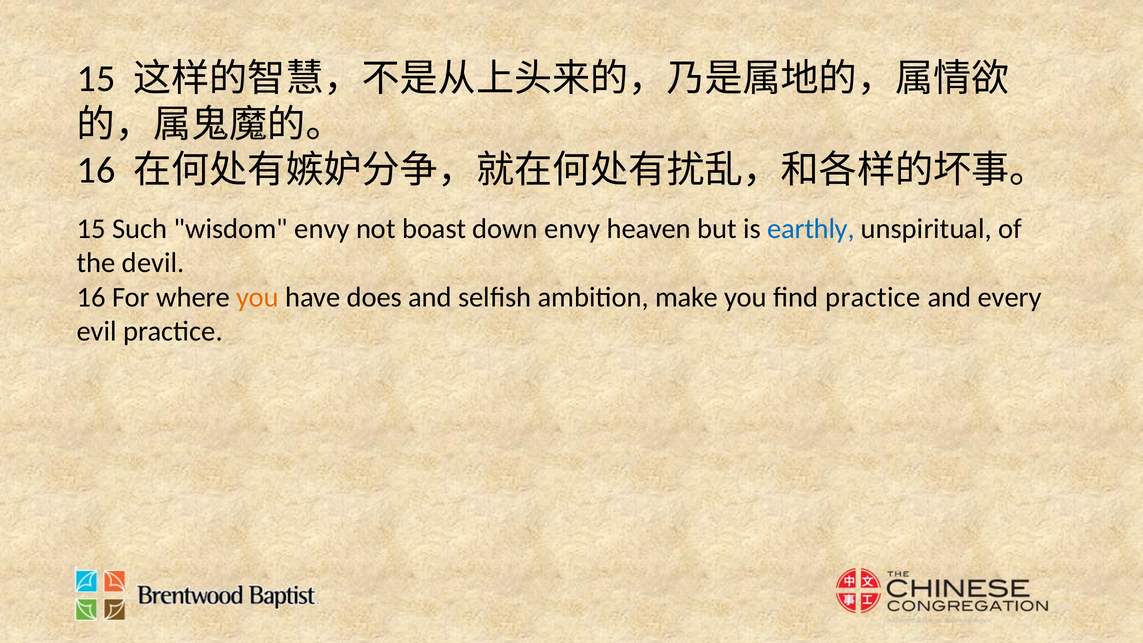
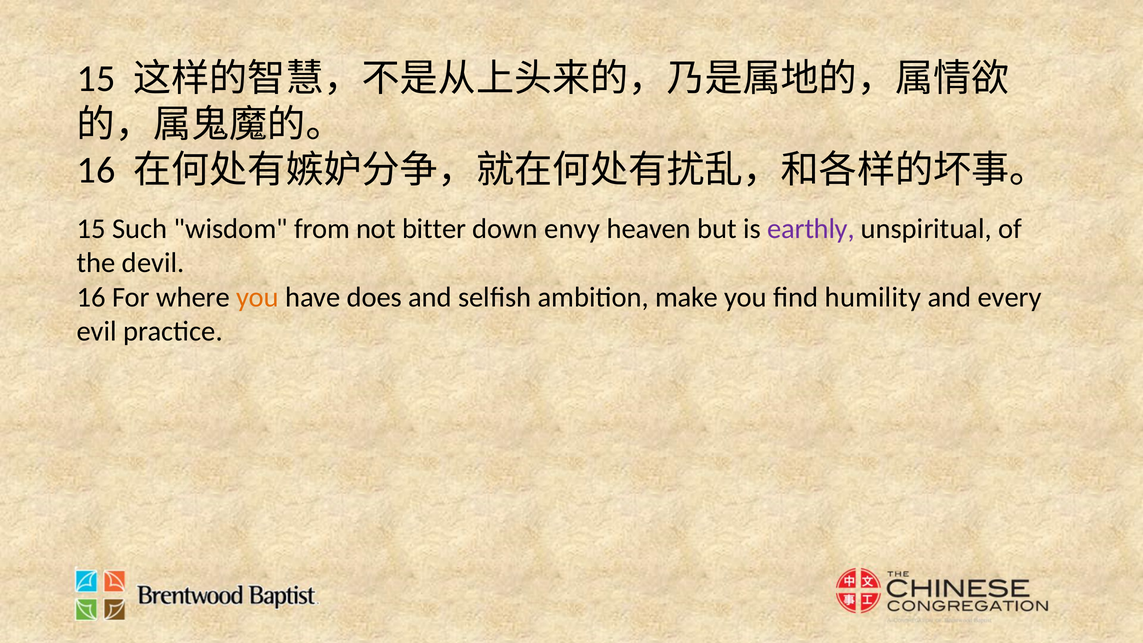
wisdom envy: envy -> from
boast: boast -> bitter
earthly colour: blue -> purple
find practice: practice -> humility
